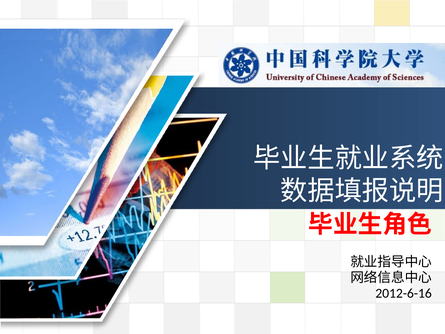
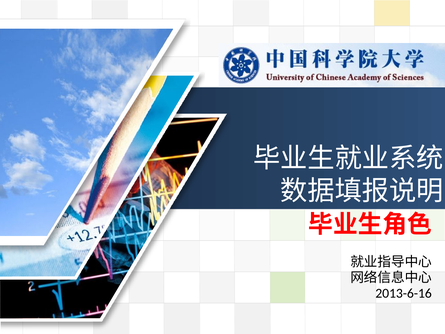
2012-6-16: 2012-6-16 -> 2013-6-16
